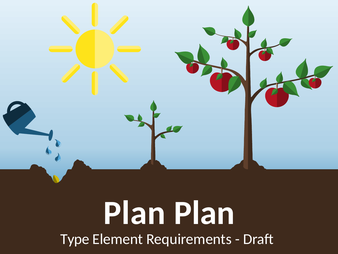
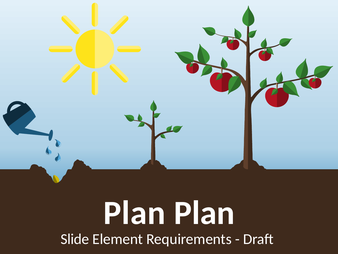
Type: Type -> Slide
